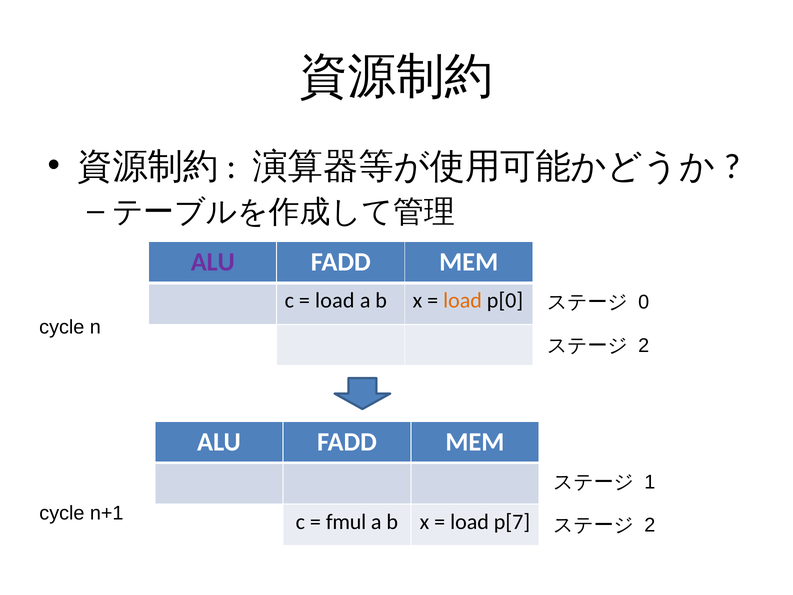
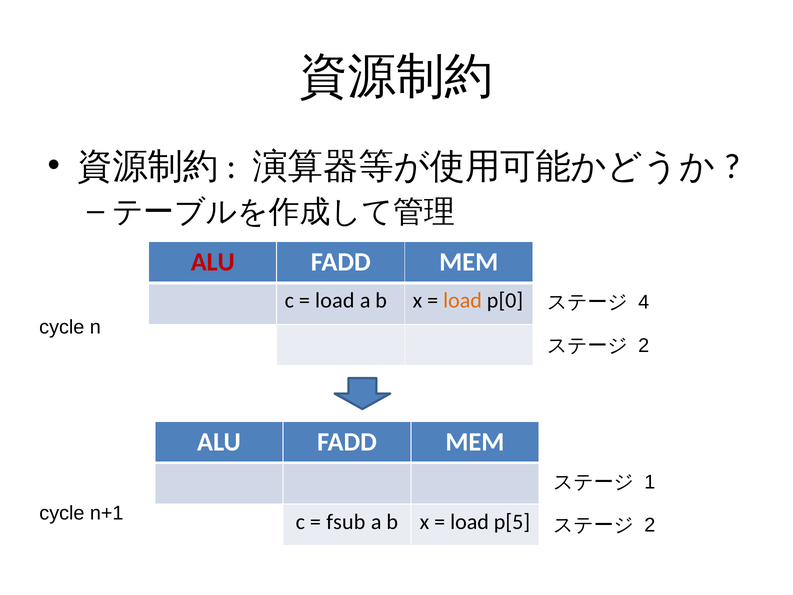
ALU at (213, 262) colour: purple -> red
0: 0 -> 4
fmul: fmul -> fsub
p[7: p[7 -> p[5
